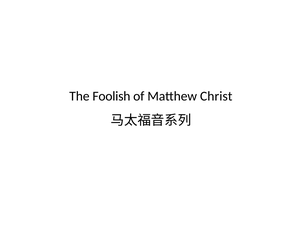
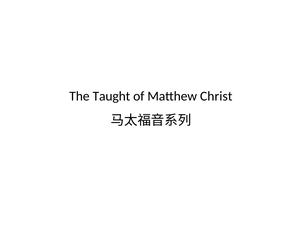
Foolish: Foolish -> Taught
